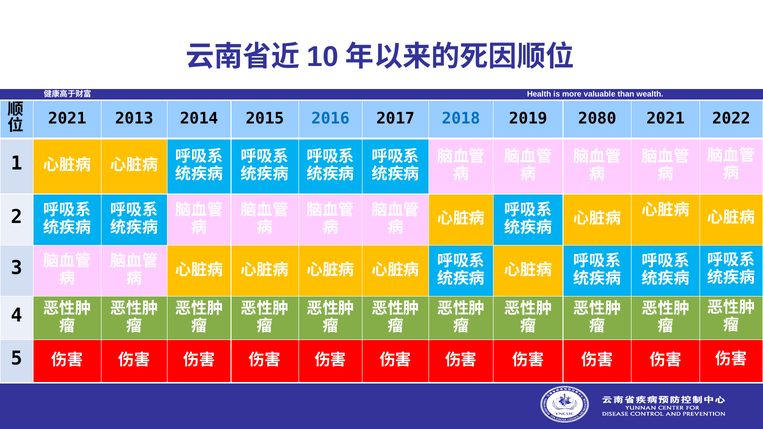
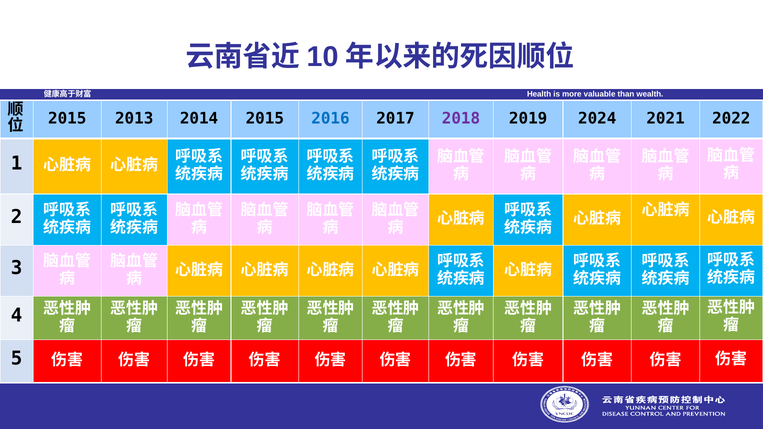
2021 at (67, 119): 2021 -> 2015
2018 colour: blue -> purple
2080: 2080 -> 2024
